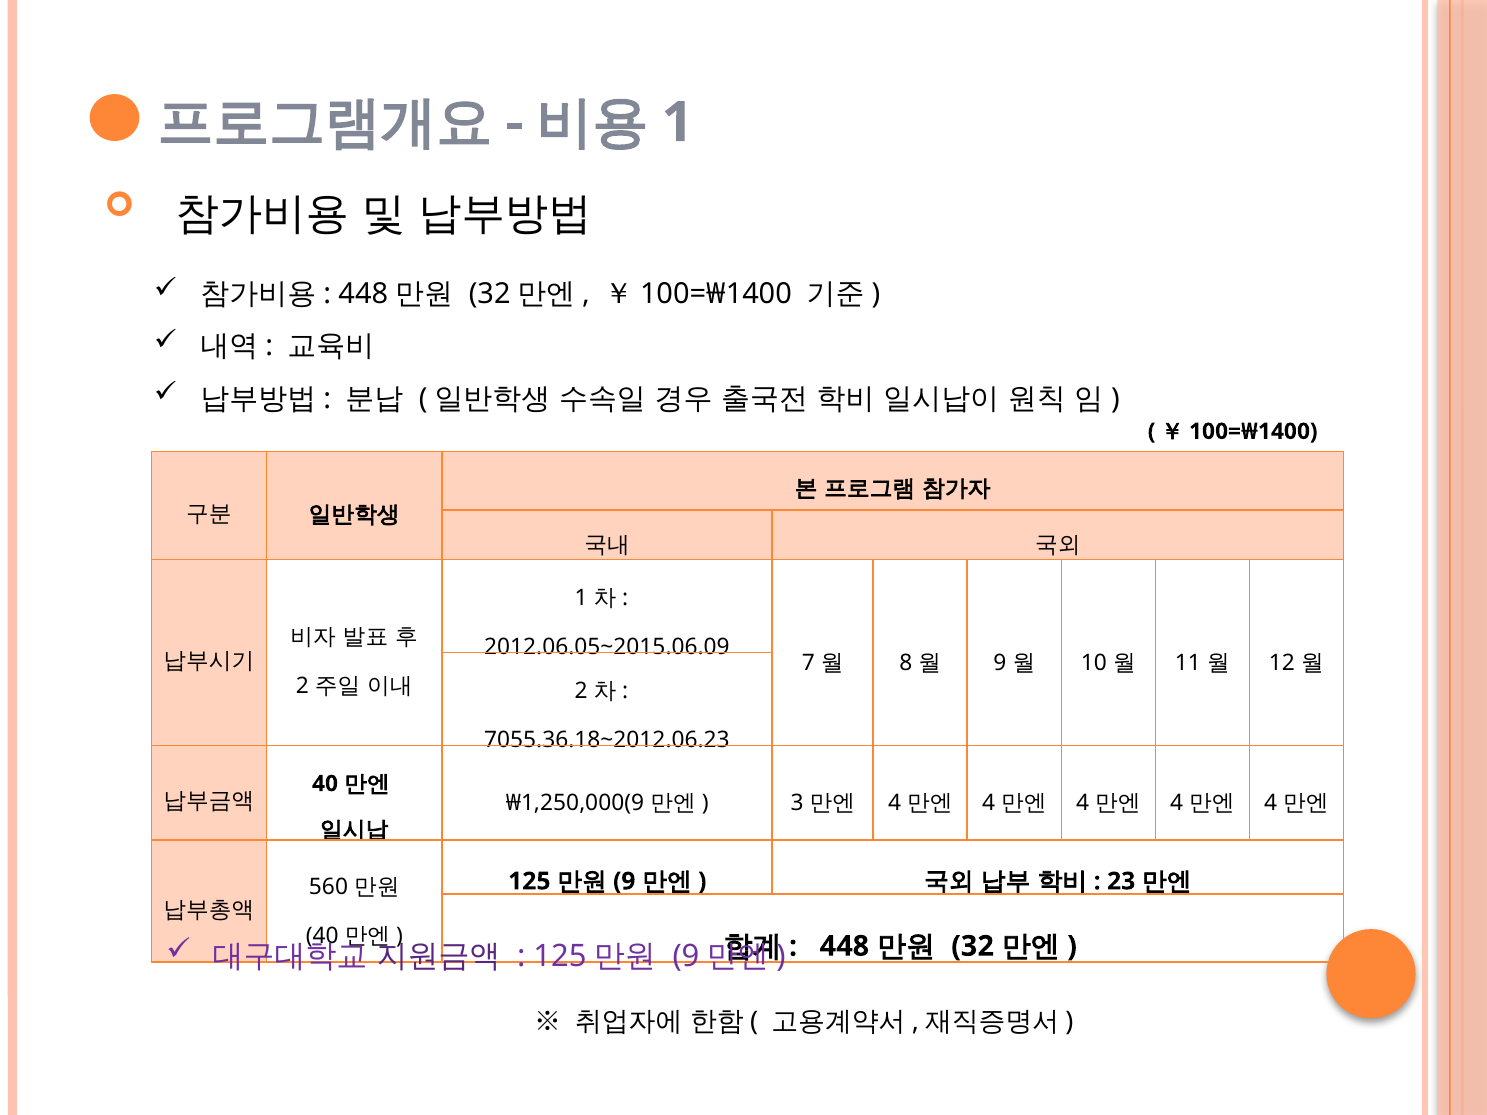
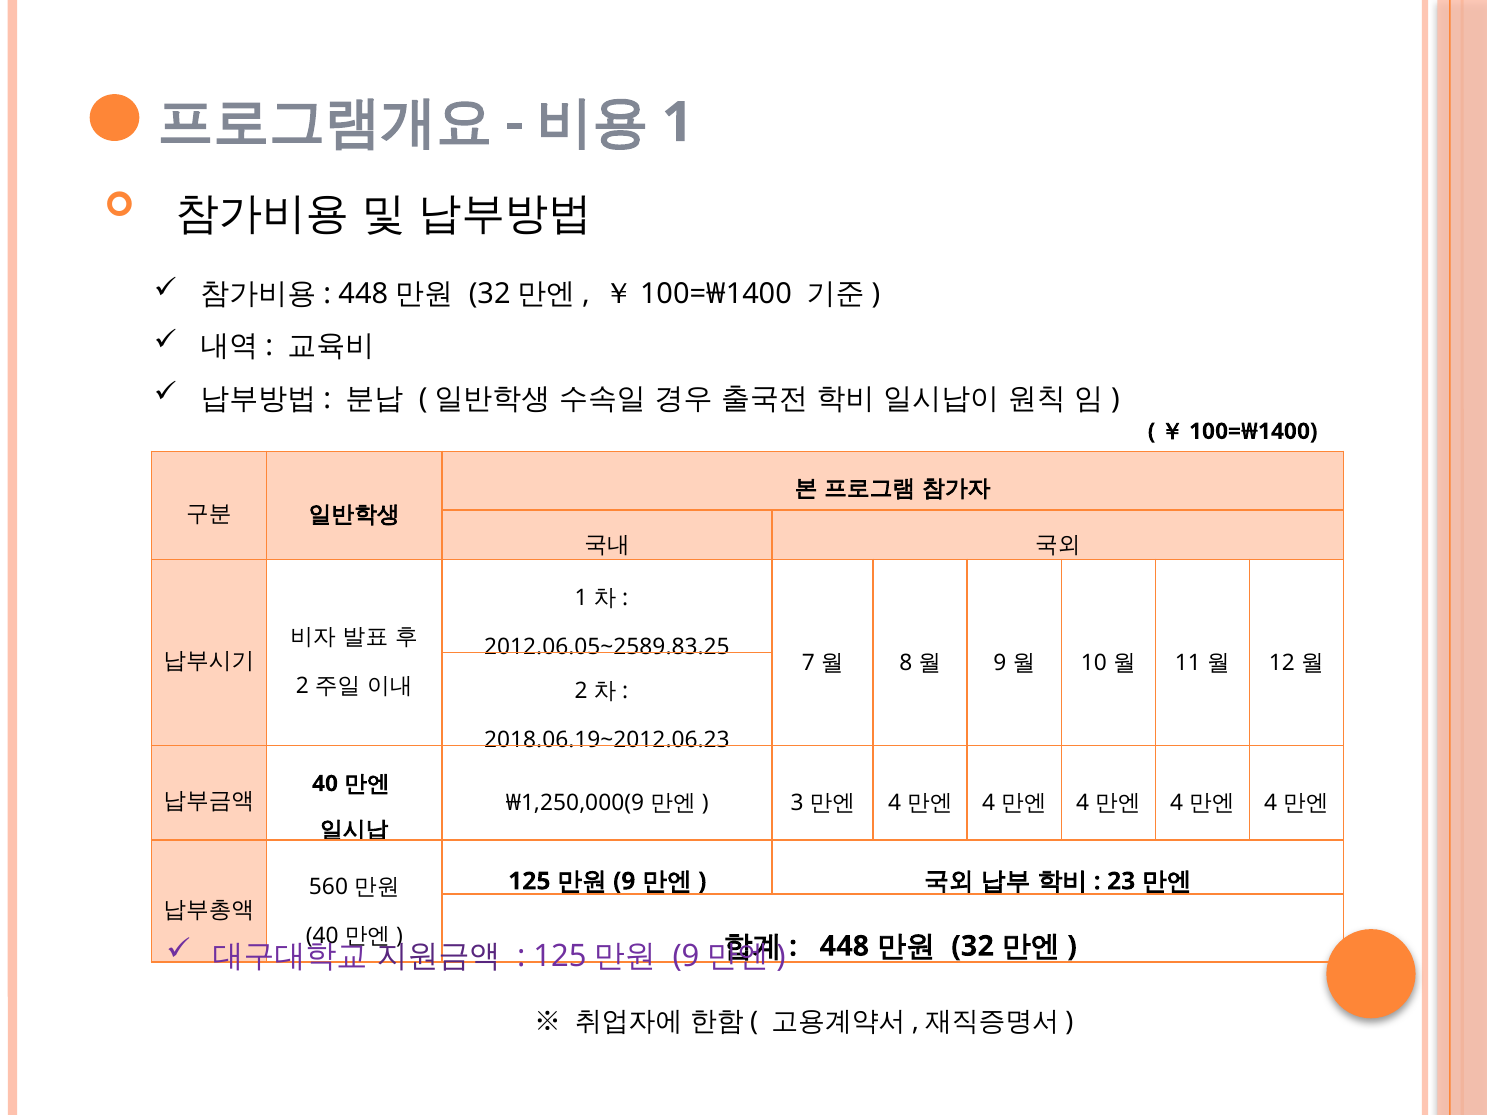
2012.06.05~2015.06.09: 2012.06.05~2015.06.09 -> 2012.06.05~2589.83.25
7055.36.18~2012.06.23: 7055.36.18~2012.06.23 -> 2018.06.19~2012.06.23
